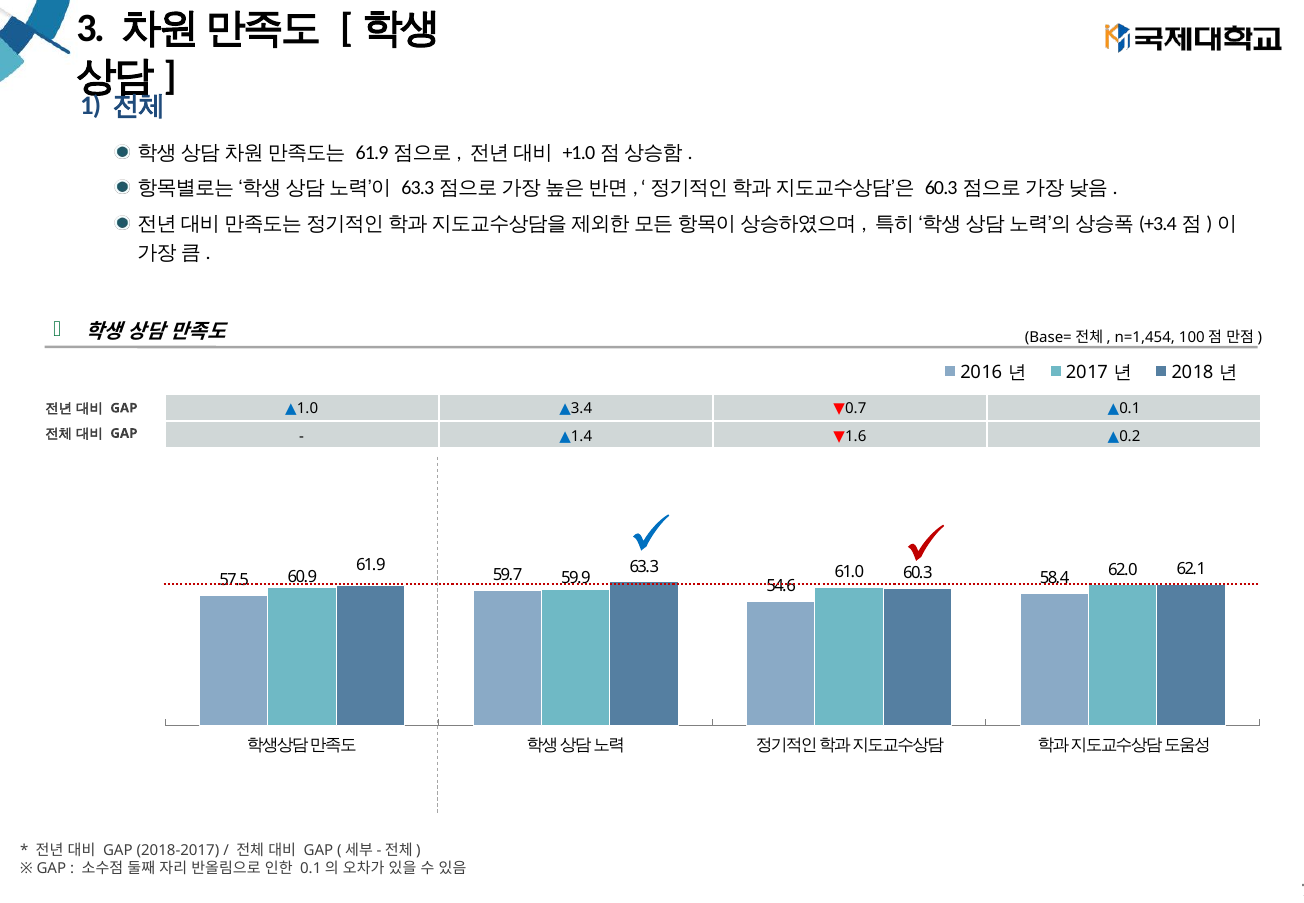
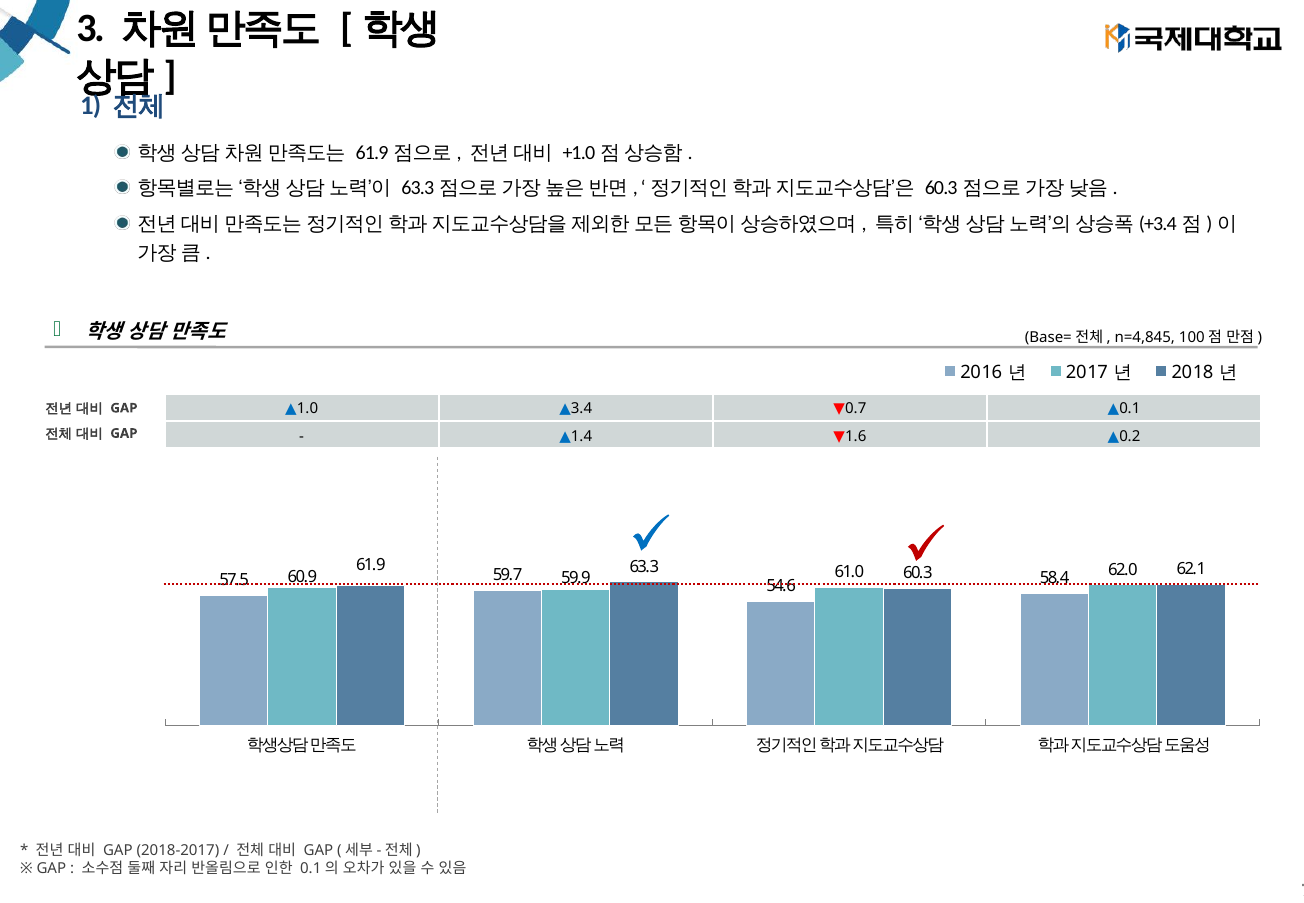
n=1,454: n=1,454 -> n=4,845
